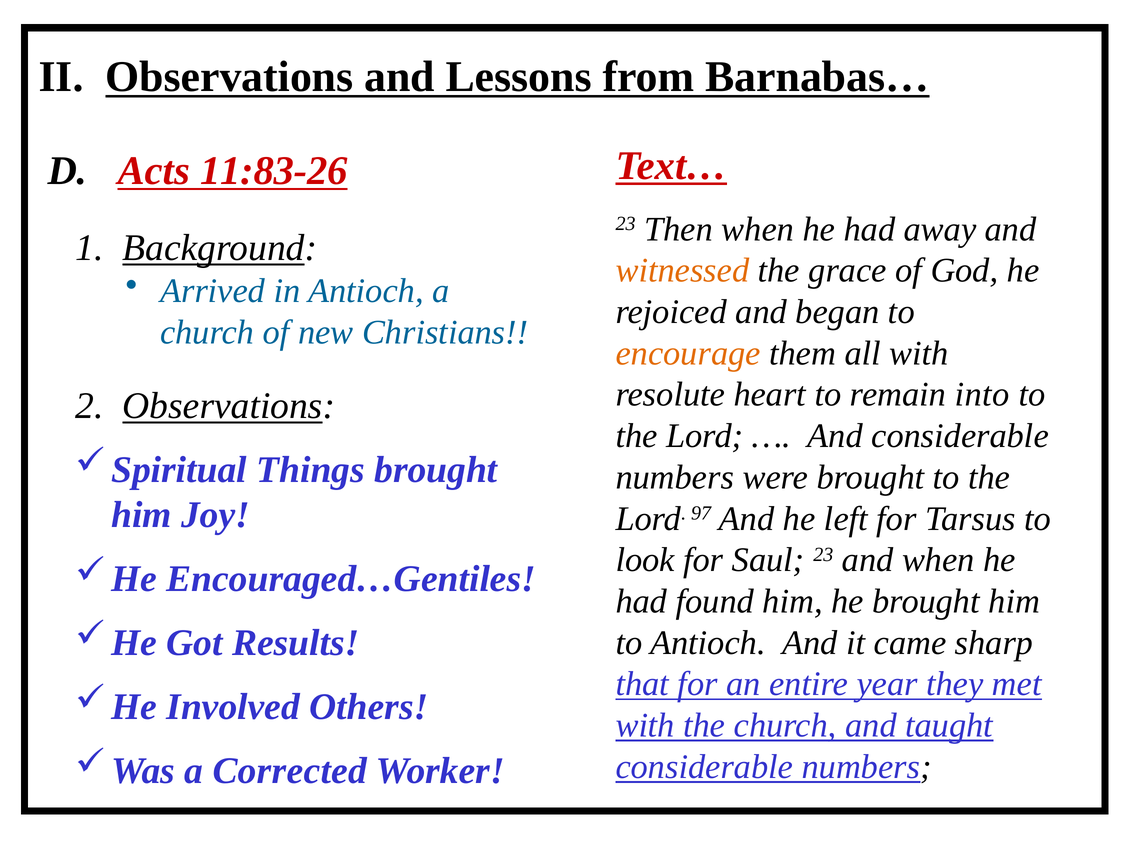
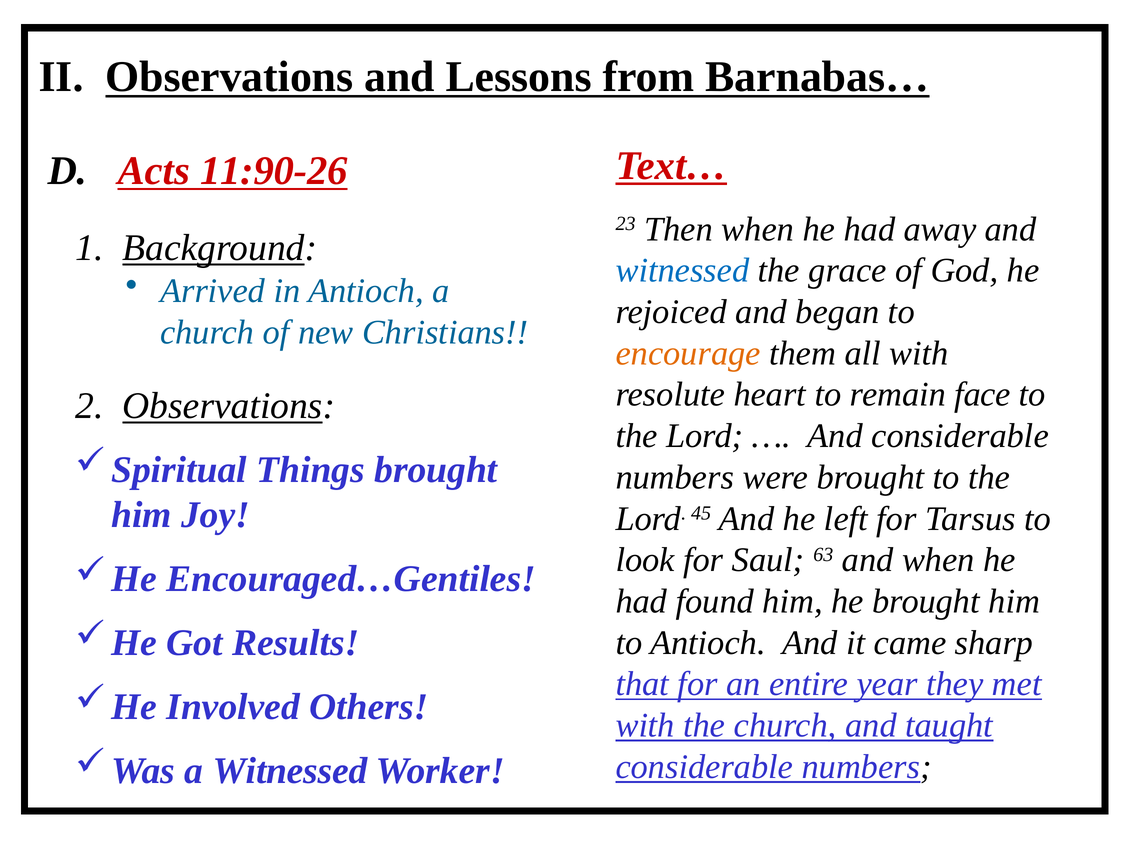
11:83-26: 11:83-26 -> 11:90-26
witnessed at (682, 271) colour: orange -> blue
into: into -> face
97: 97 -> 45
Saul 23: 23 -> 63
a Corrected: Corrected -> Witnessed
